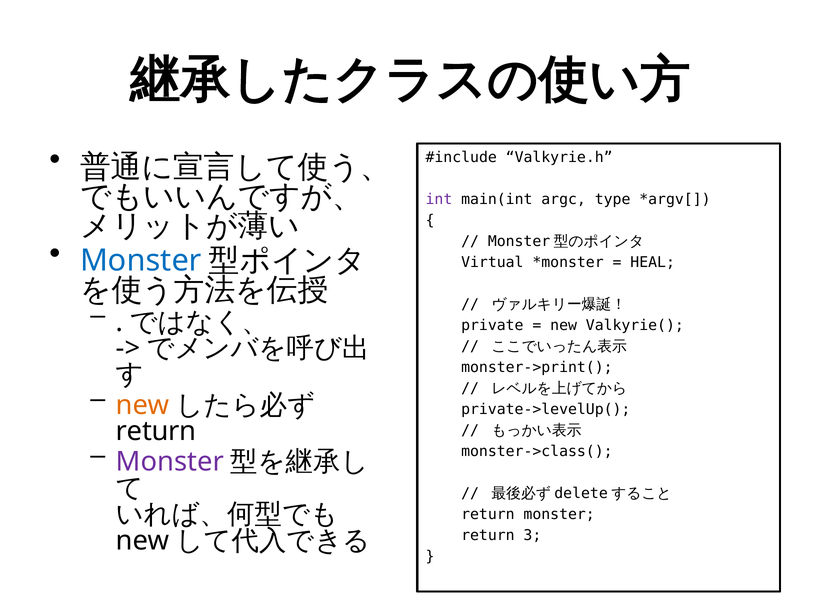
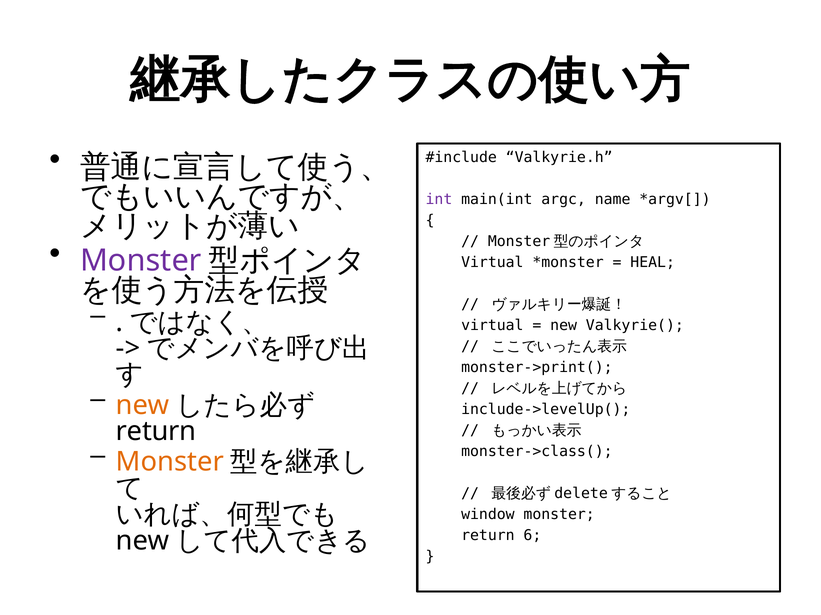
type: type -> name
Monster at (141, 261) colour: blue -> purple
private at (492, 326): private -> virtual
private->levelUp(: private->levelUp( -> include->levelUp(
Monster at (170, 462) colour: purple -> orange
return at (488, 515): return -> window
3: 3 -> 6
